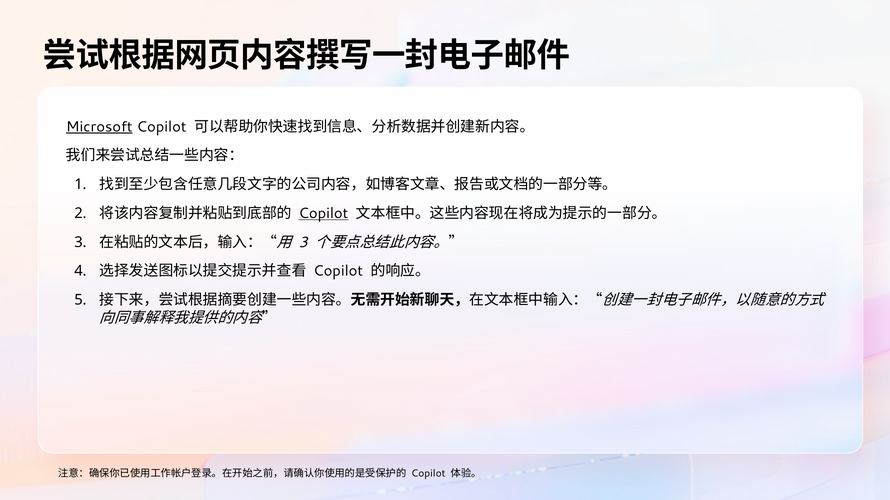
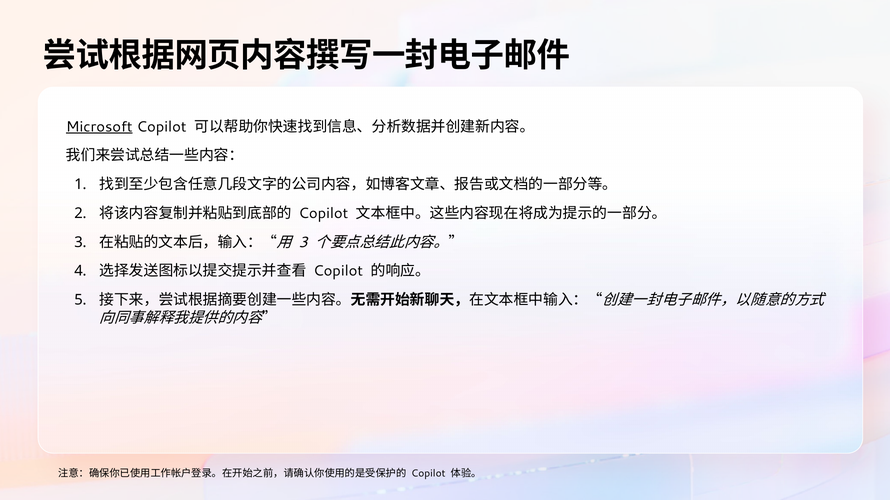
Copilot at (323, 214) underline: present -> none
